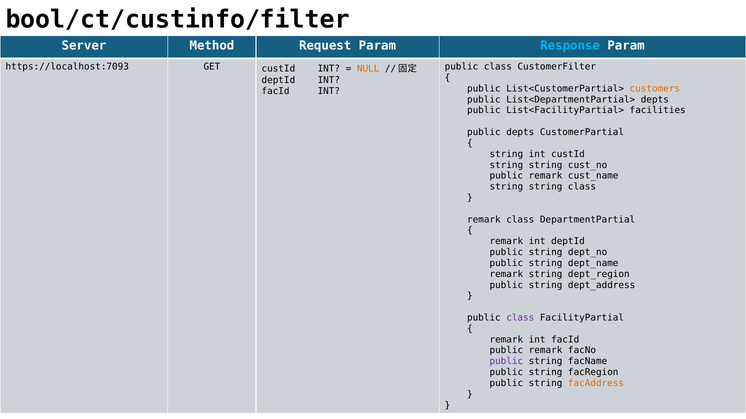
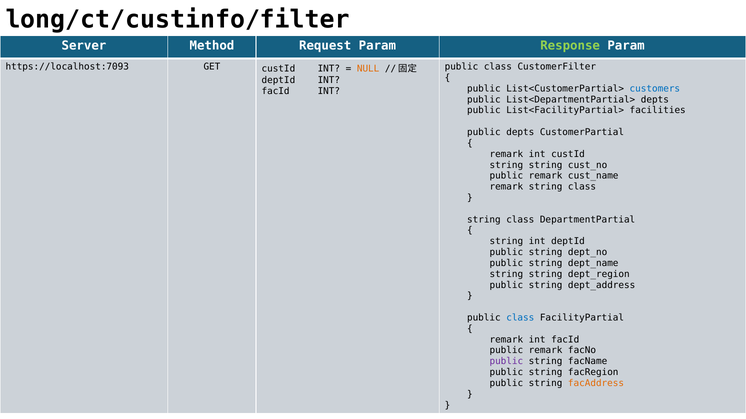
bool/ct/custinfo/filter: bool/ct/custinfo/filter -> long/ct/custinfo/filter
Response colour: light blue -> light green
customers colour: orange -> blue
string at (506, 154): string -> remark
string at (506, 187): string -> remark
remark at (484, 220): remark -> string
remark at (506, 242): remark -> string
remark at (506, 274): remark -> string
class at (520, 318) colour: purple -> blue
